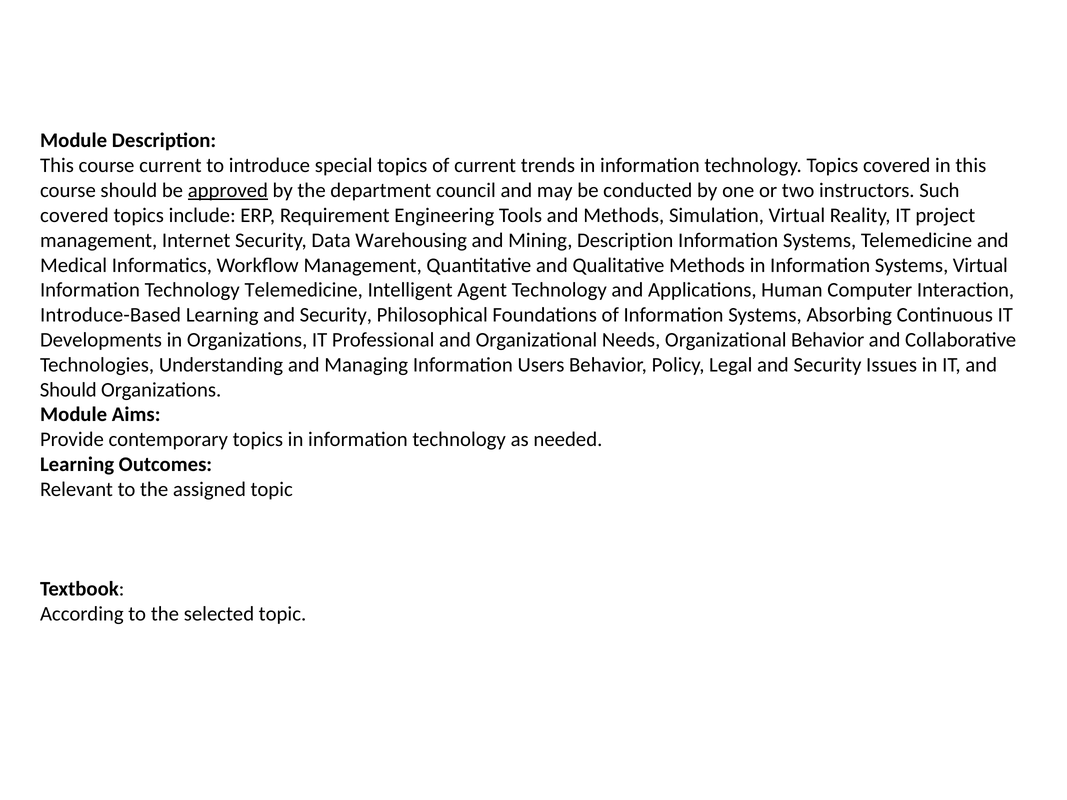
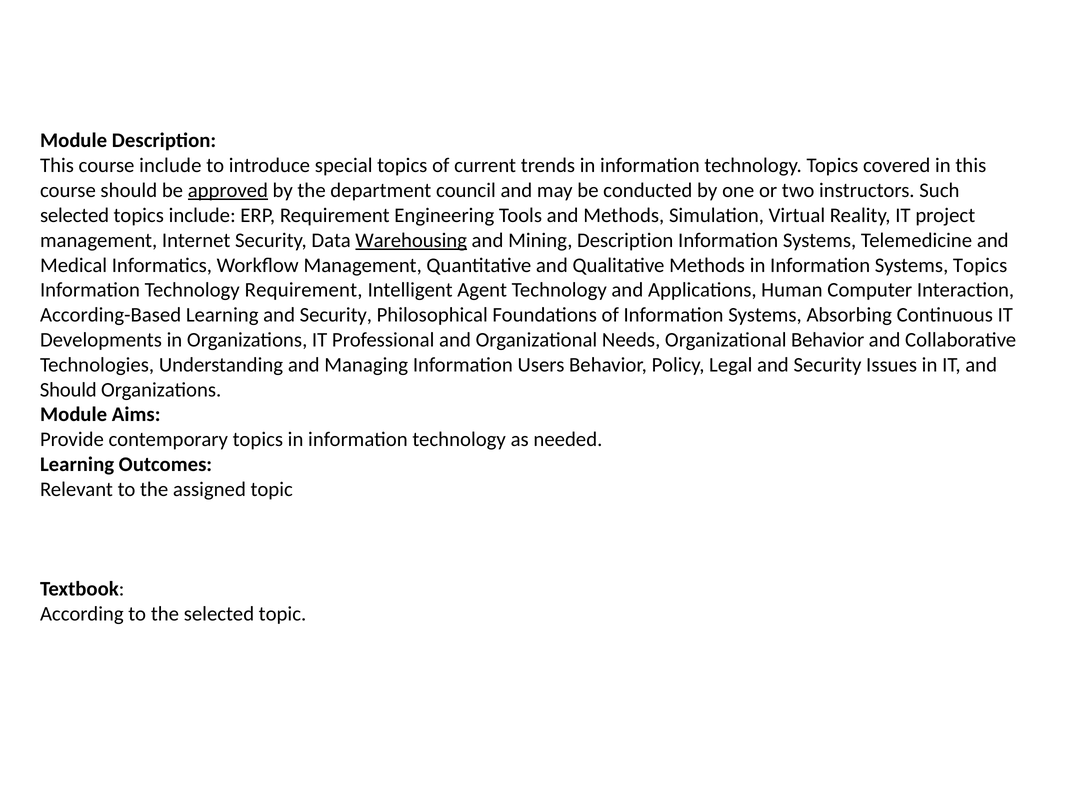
course current: current -> include
covered at (74, 215): covered -> selected
Warehousing underline: none -> present
Systems Virtual: Virtual -> Topics
Technology Telemedicine: Telemedicine -> Requirement
Introduce-Based: Introduce-Based -> According-Based
